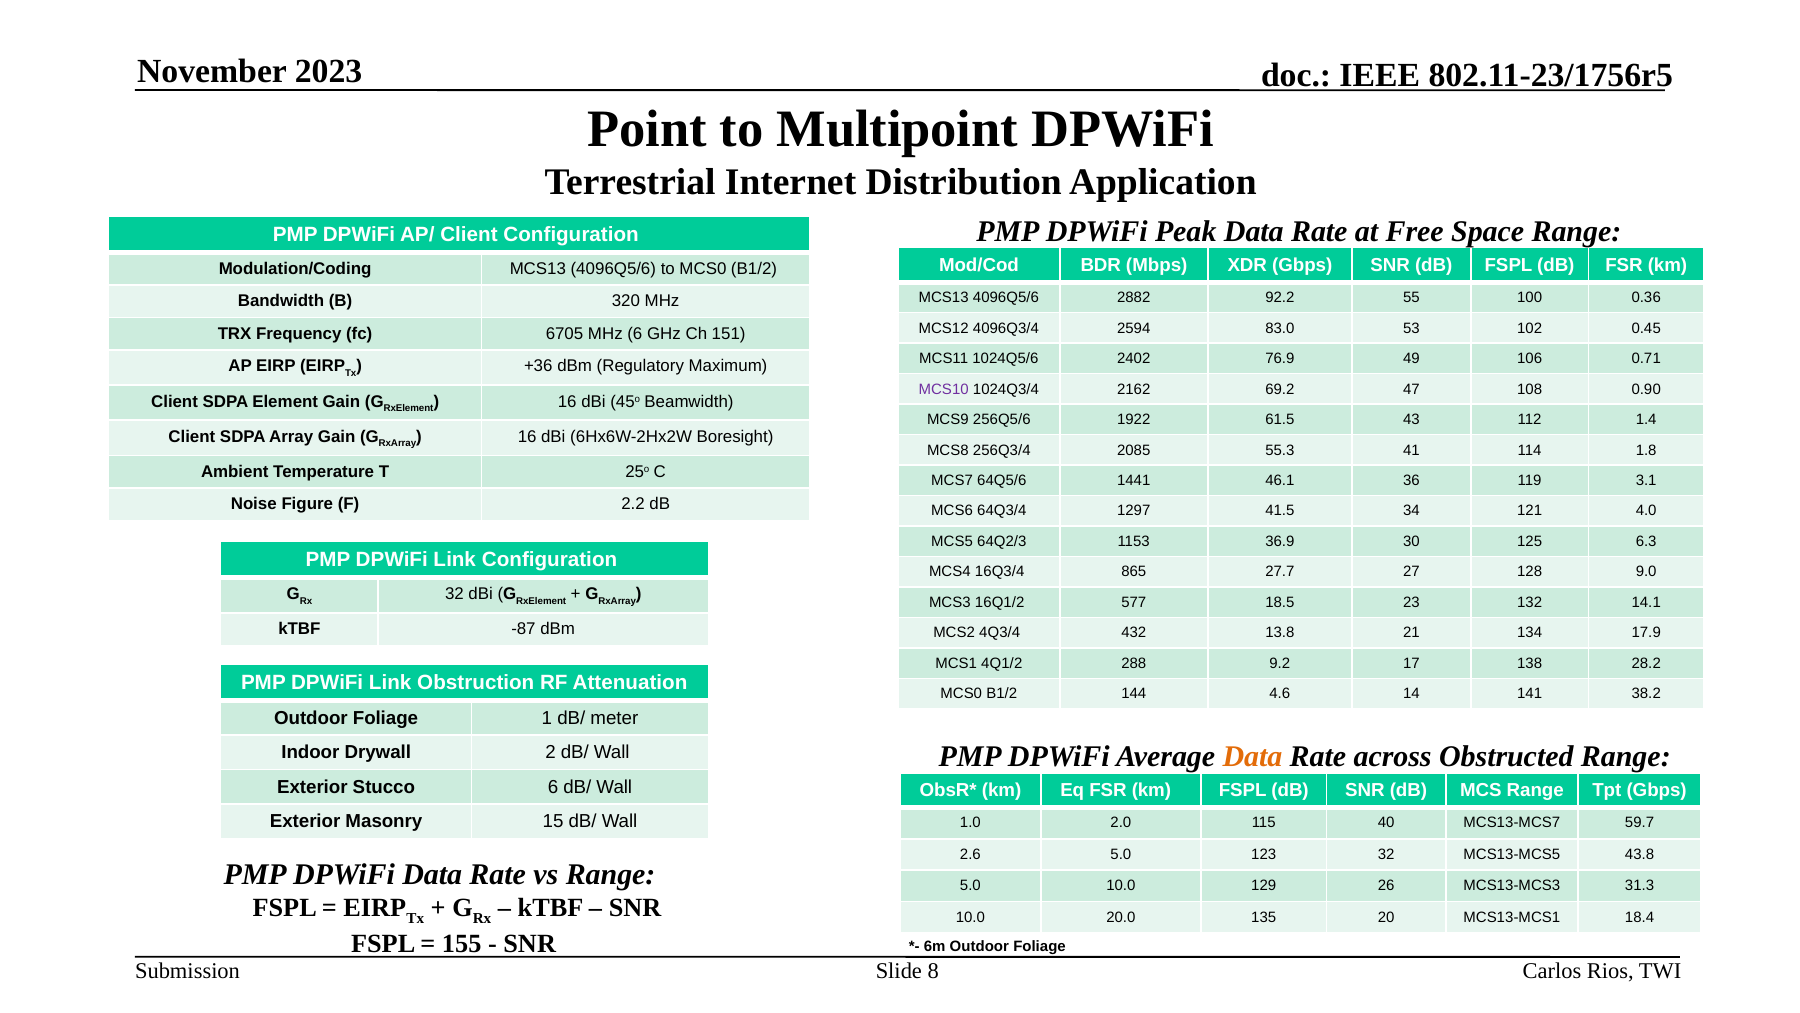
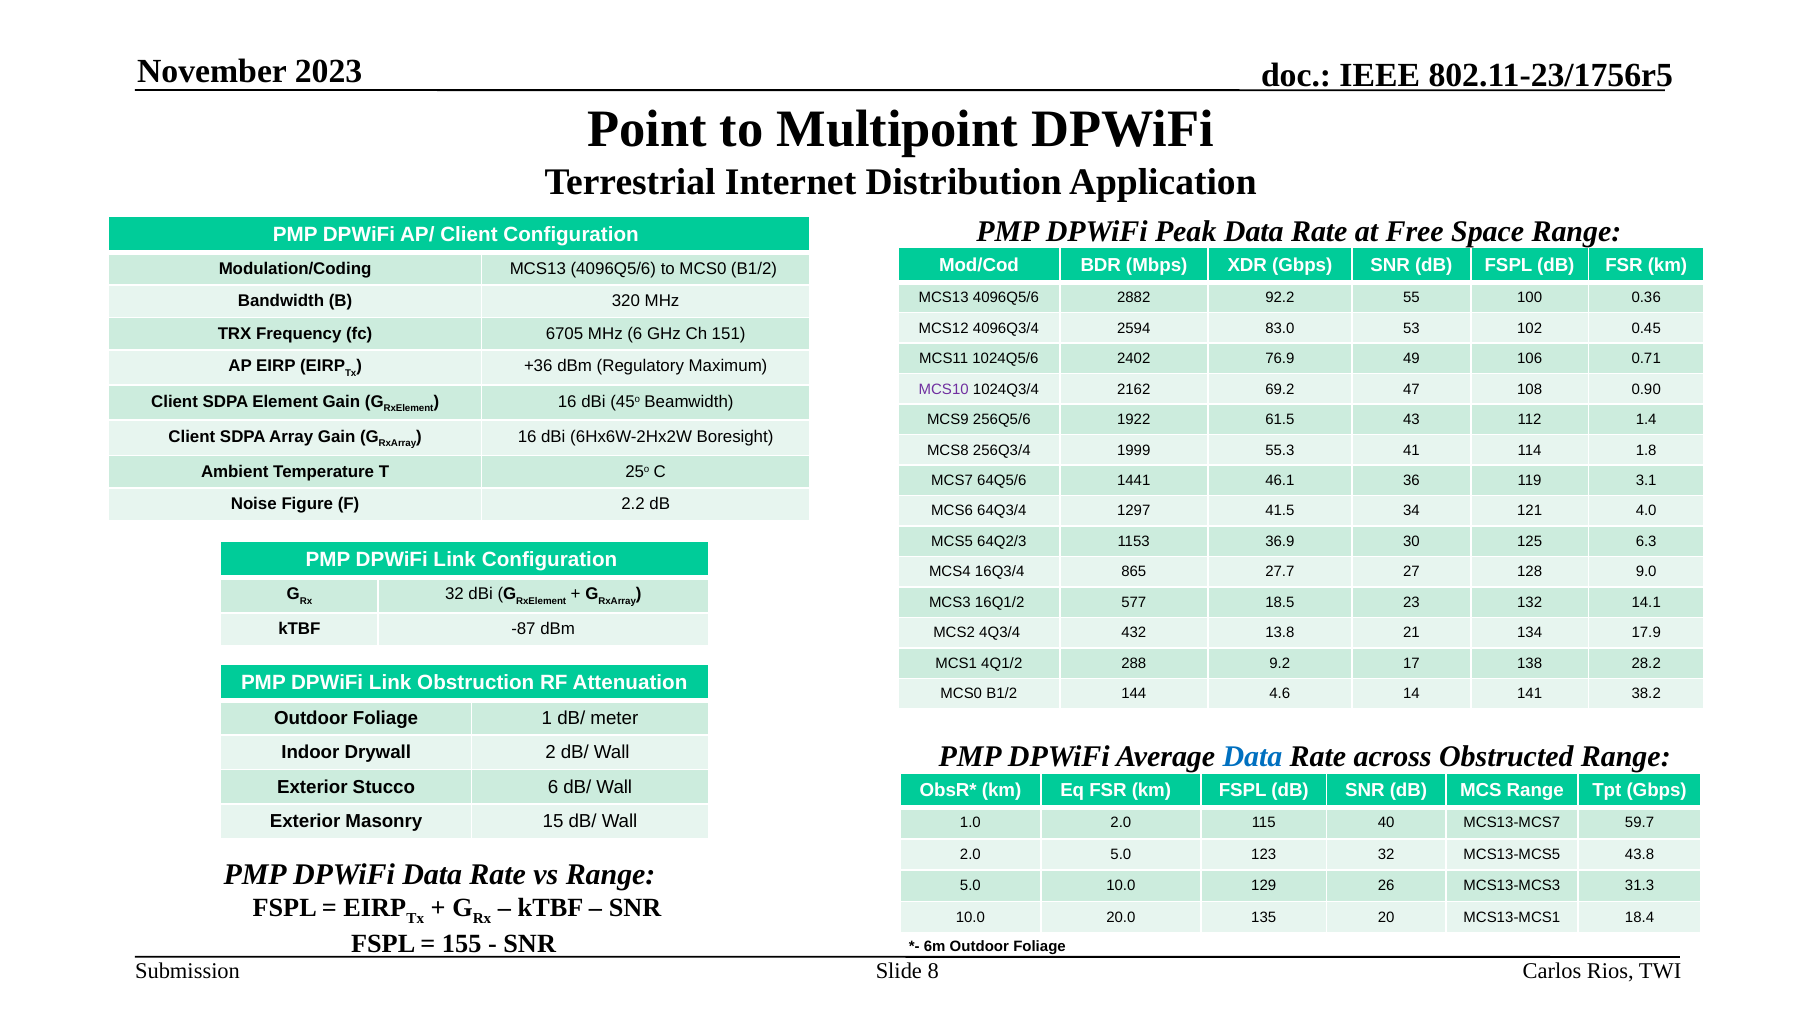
2085: 2085 -> 1999
Data at (1253, 757) colour: orange -> blue
2.6 at (970, 854): 2.6 -> 2.0
